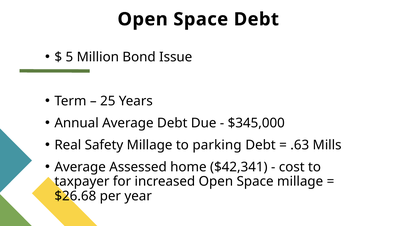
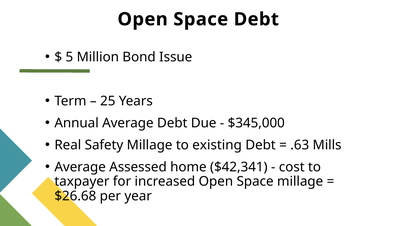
parking: parking -> existing
